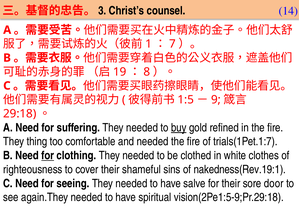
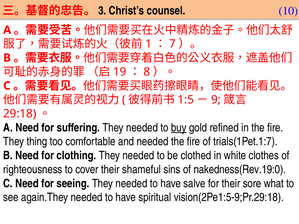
14: 14 -> 10
for at (48, 156) underline: present -> none
nakedness(Rev.19:1: nakedness(Rev.19:1 -> nakedness(Rev.19:0
door: door -> what
